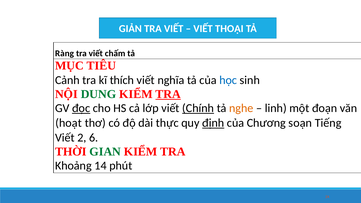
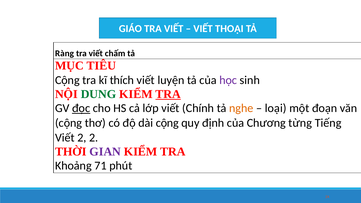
GIẢN: GIẢN -> GIÁO
Cảnh at (67, 80): Cảnh -> Cộng
nghĩa: nghĩa -> luyện
học colour: blue -> purple
Chính underline: present -> none
linh: linh -> loại
hoạt at (69, 123): hoạt -> cộng
dài thực: thực -> cộng
định underline: present -> none
soạn: soạn -> từng
2 6: 6 -> 2
GIAN colour: green -> purple
14: 14 -> 71
